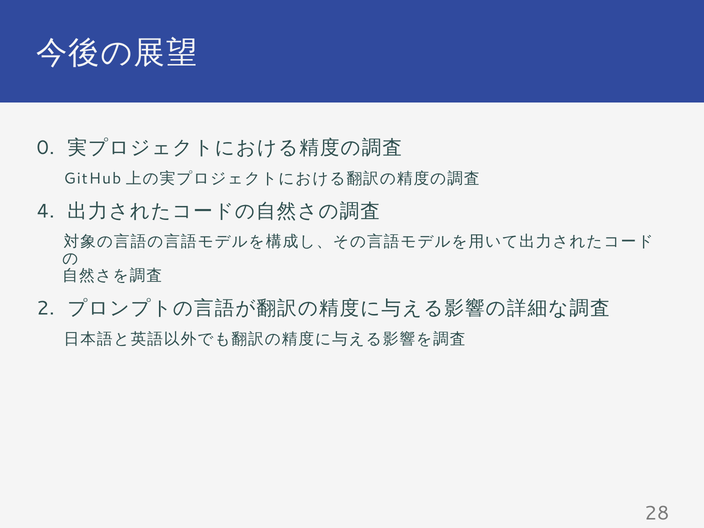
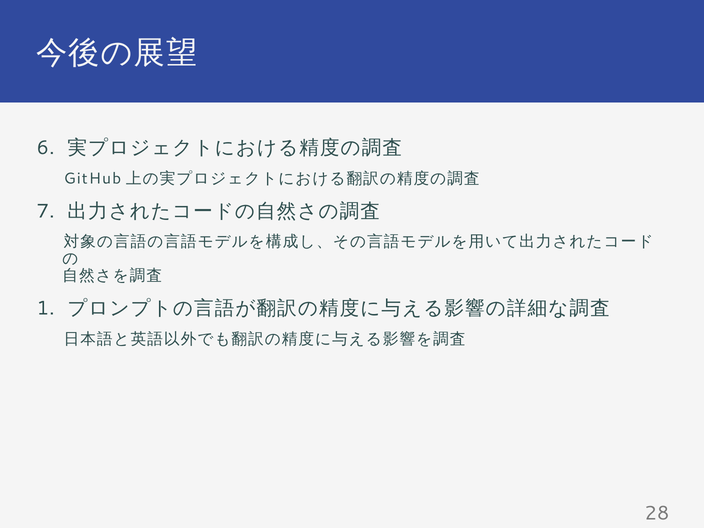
0: 0 -> 6
4: 4 -> 7
2: 2 -> 1
